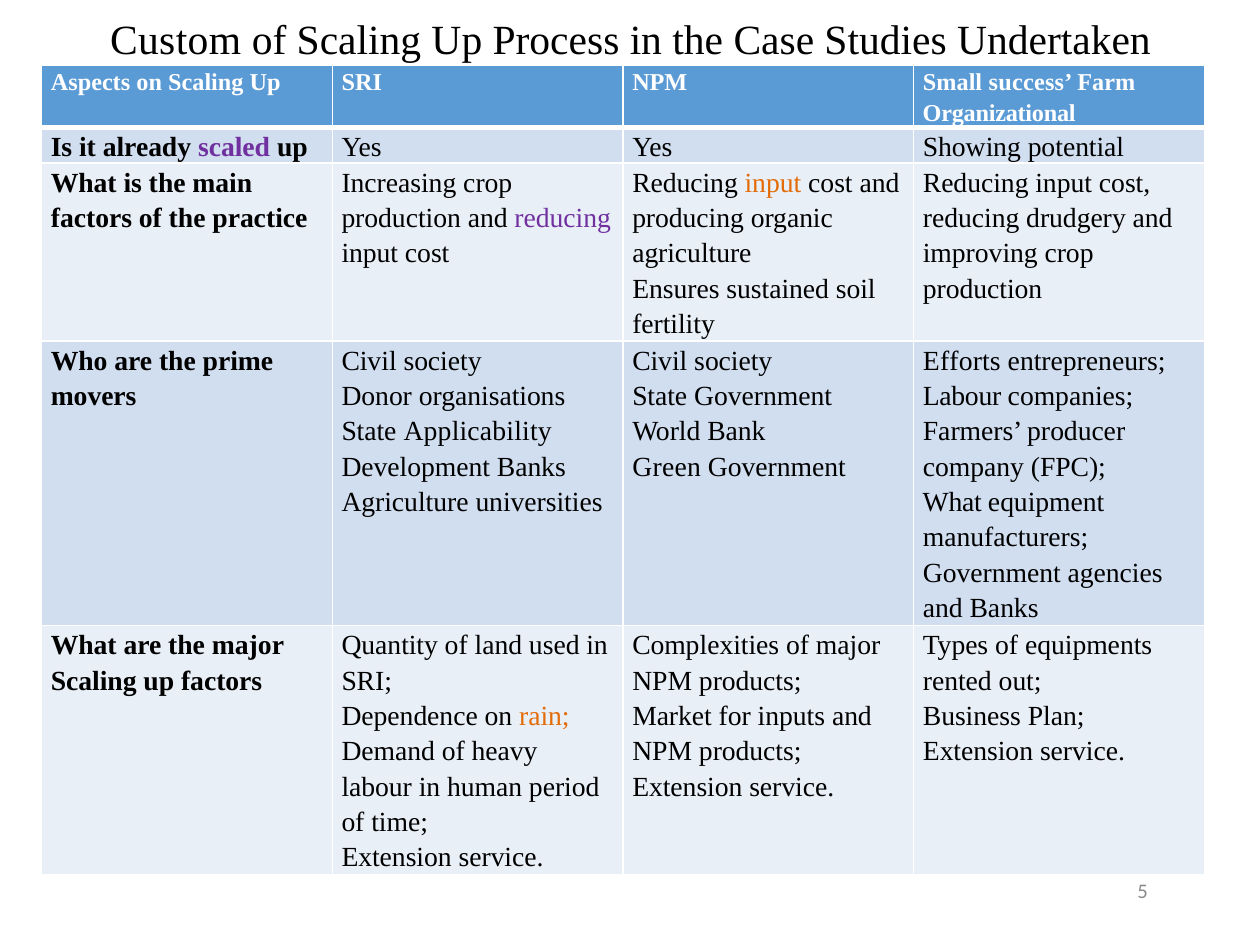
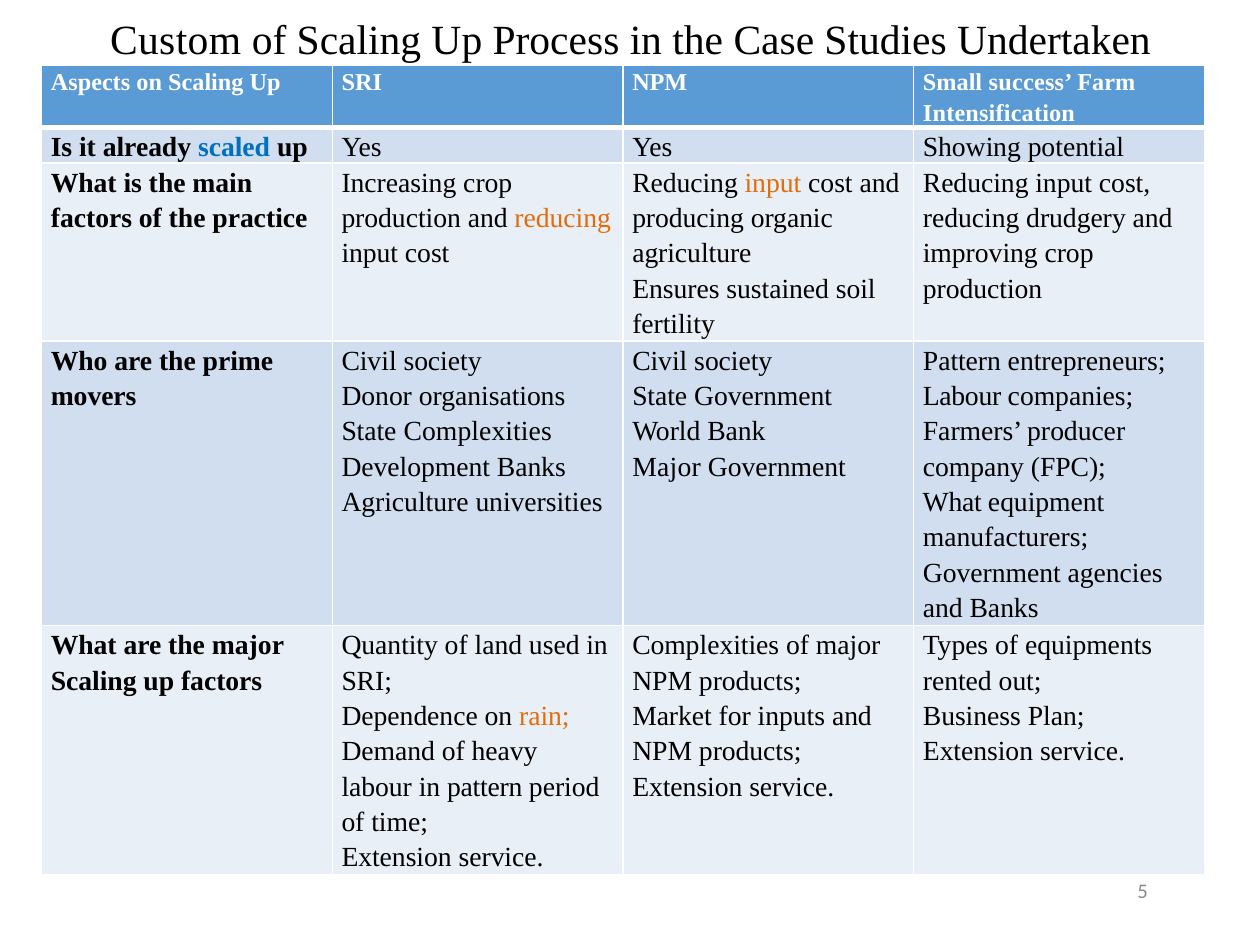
Organizational: Organizational -> Intensification
scaled colour: purple -> blue
reducing at (563, 219) colour: purple -> orange
Efforts at (962, 361): Efforts -> Pattern
State Applicability: Applicability -> Complexities
Green at (667, 467): Green -> Major
in human: human -> pattern
